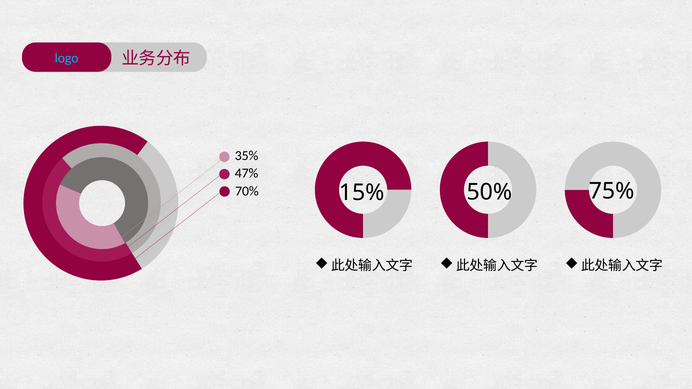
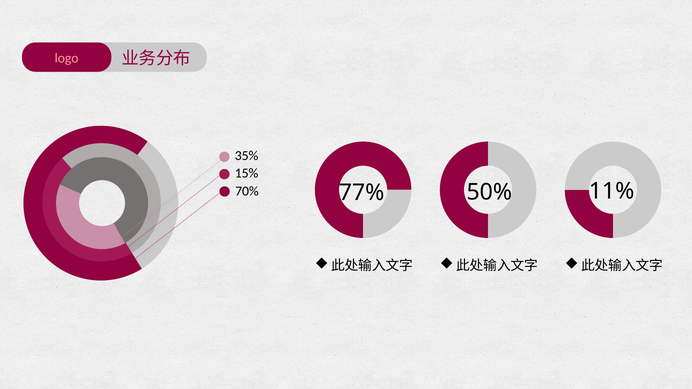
logo colour: light blue -> pink
47%: 47% -> 15%
15%: 15% -> 77%
75%: 75% -> 11%
